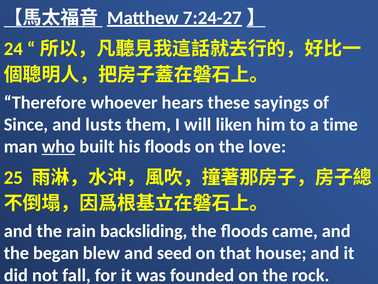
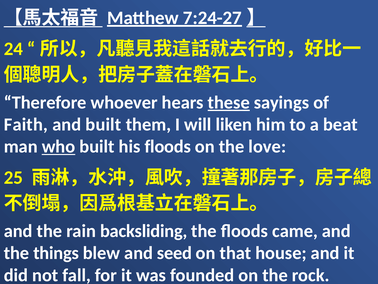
these underline: none -> present
Since: Since -> Faith
and lusts: lusts -> built
time: time -> beat
began: began -> things
